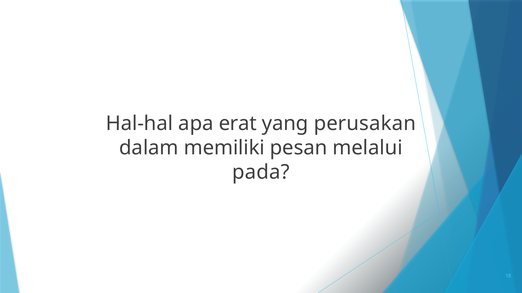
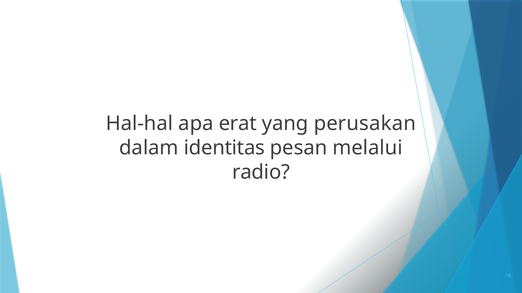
memiliki: memiliki -> identitas
pada: pada -> radio
